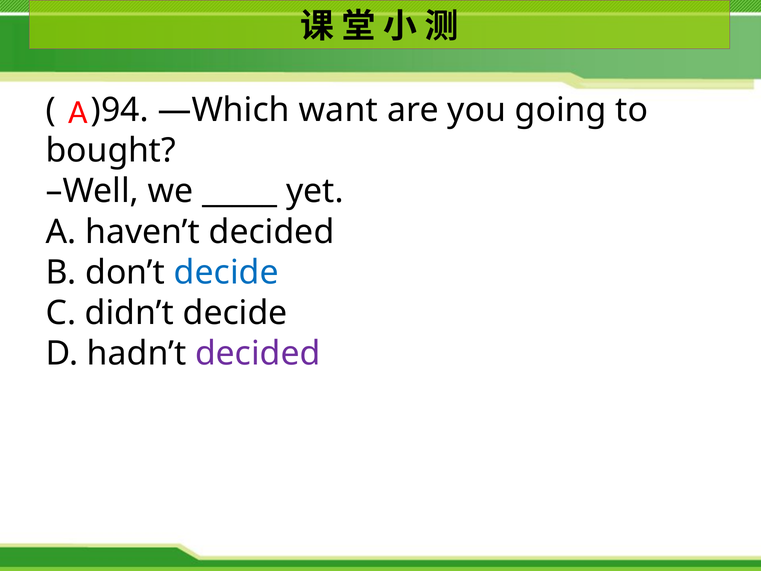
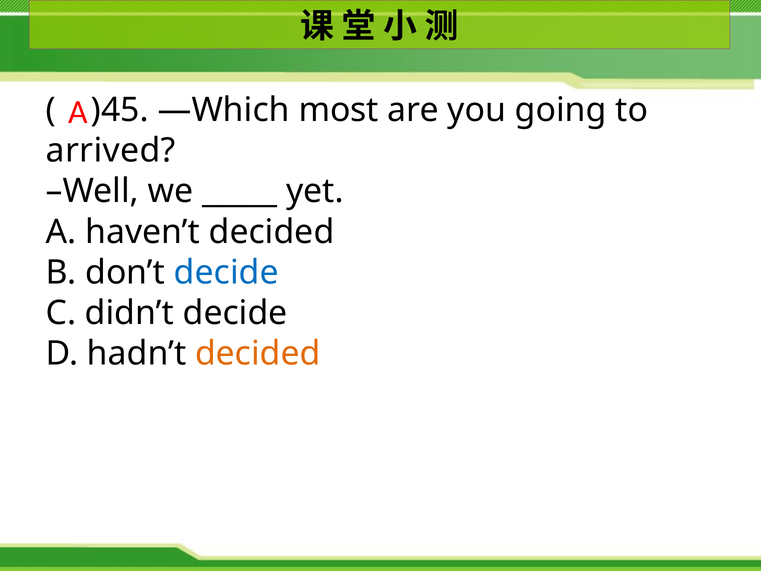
)94: )94 -> )45
want: want -> most
bought: bought -> arrived
decided at (258, 354) colour: purple -> orange
